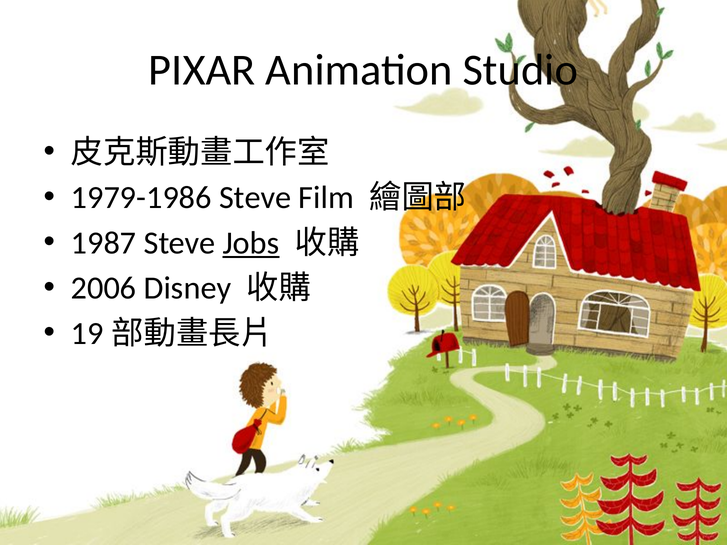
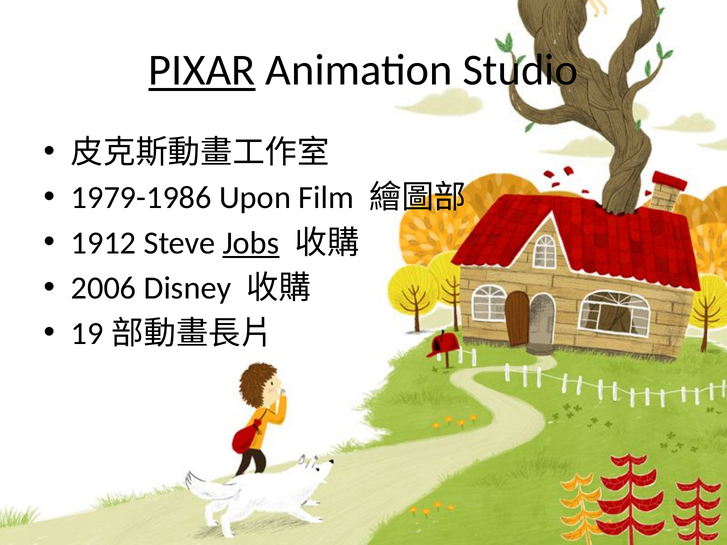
PIXAR underline: none -> present
1979-1986 Steve: Steve -> Upon
1987: 1987 -> 1912
